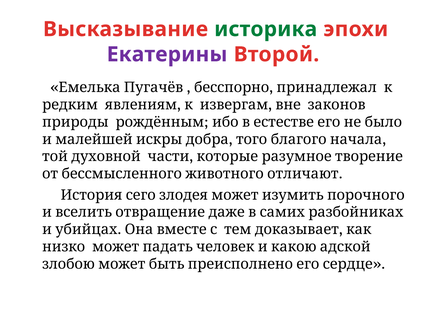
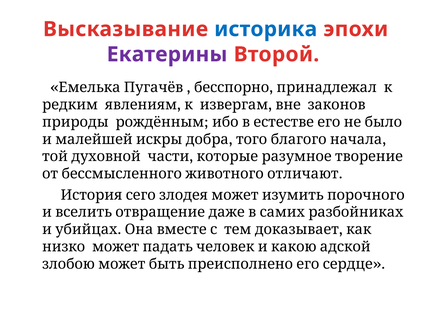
историка colour: green -> blue
